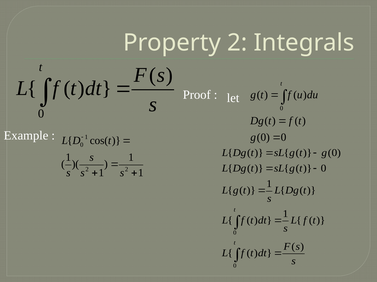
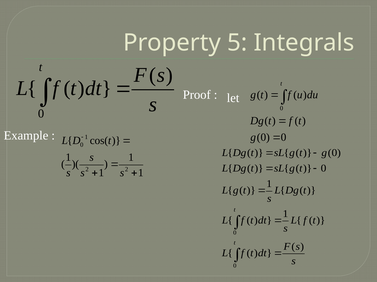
Property 2: 2 -> 5
